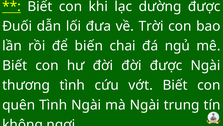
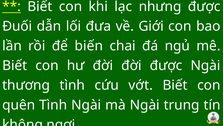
dường: dường -> nhưng
Trời: Trời -> Giới
